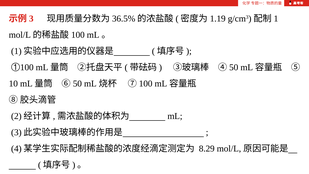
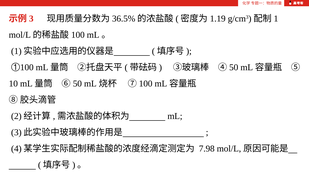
8.29: 8.29 -> 7.98
